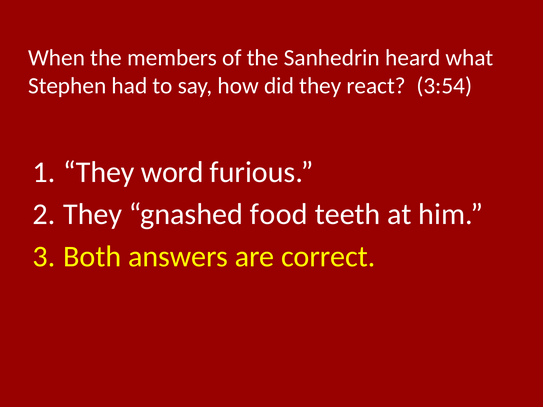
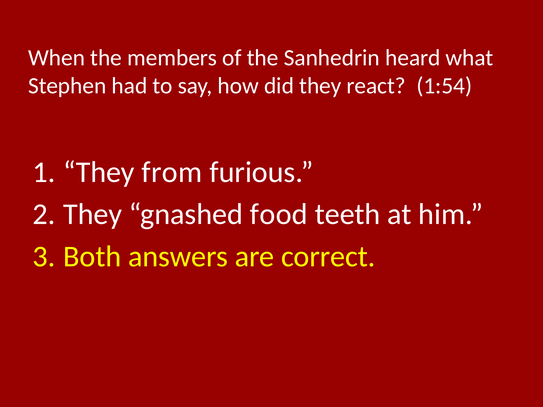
3:54: 3:54 -> 1:54
word: word -> from
